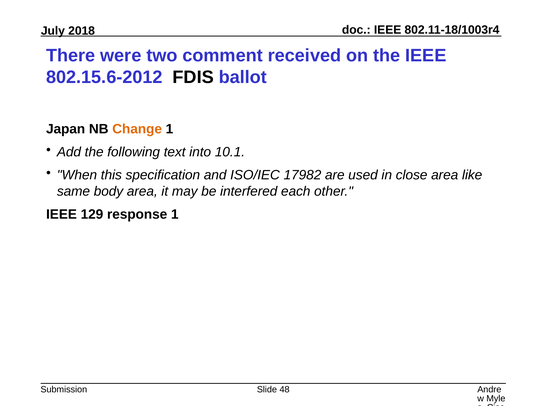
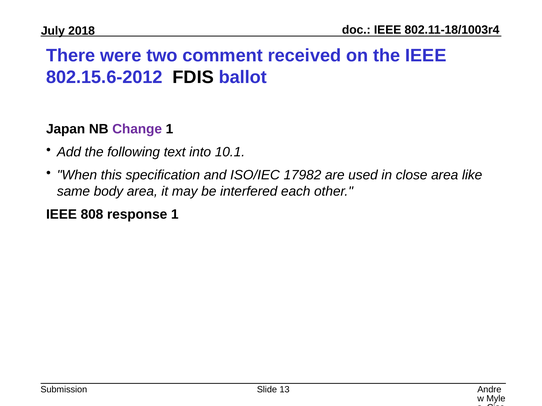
Change colour: orange -> purple
129: 129 -> 808
48: 48 -> 13
